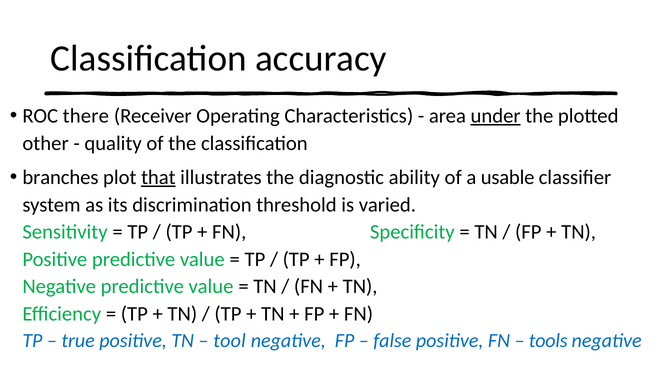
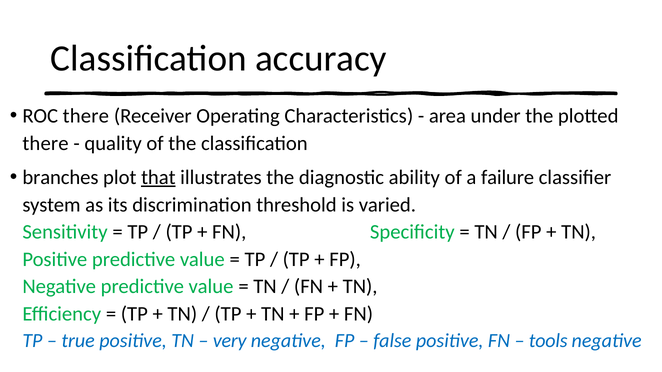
under underline: present -> none
other at (46, 143): other -> there
usable: usable -> failure
tool: tool -> very
